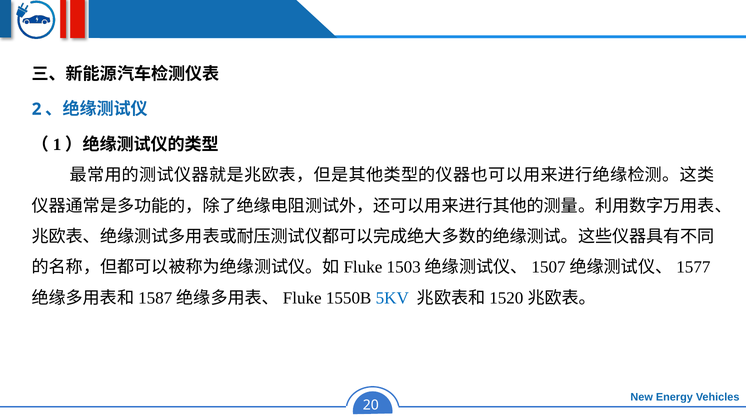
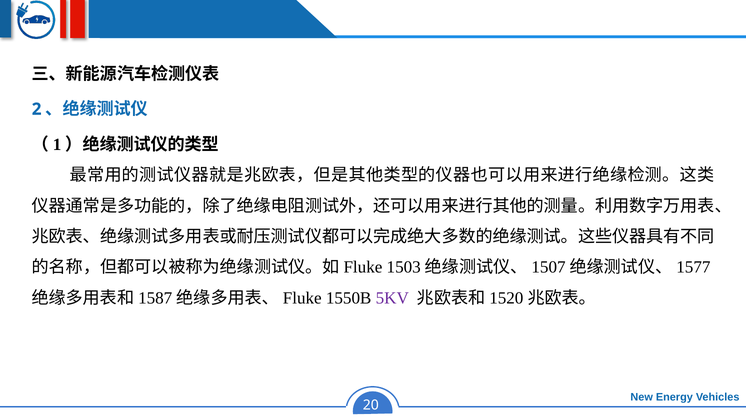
5KV colour: blue -> purple
